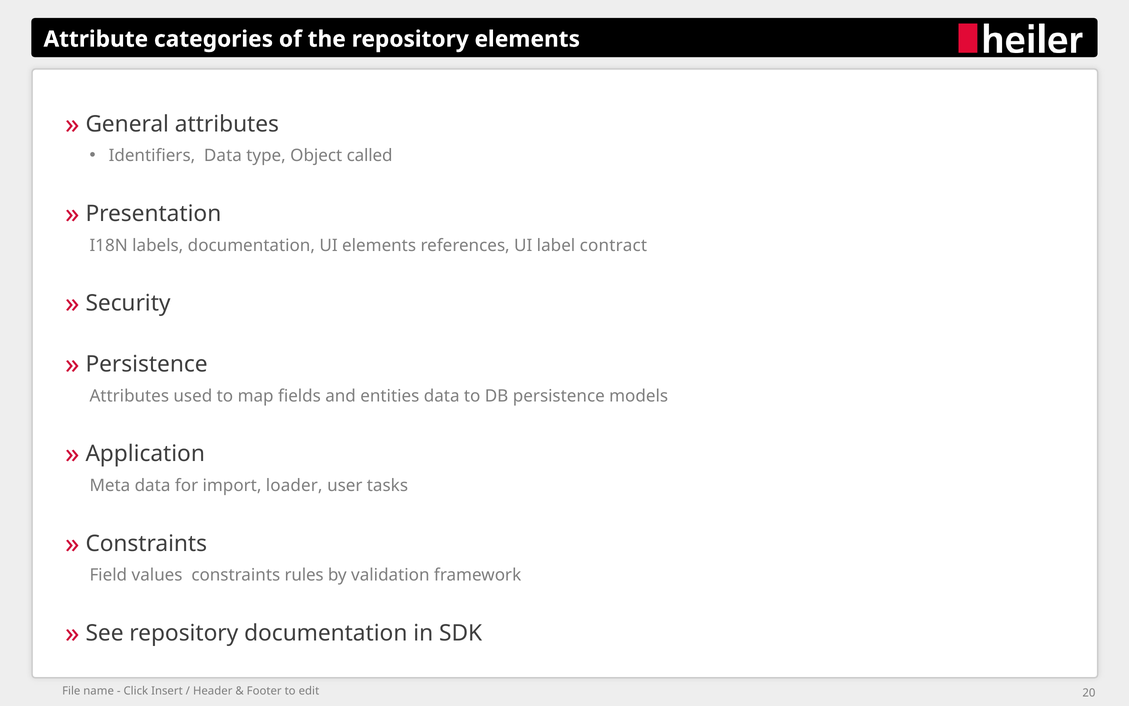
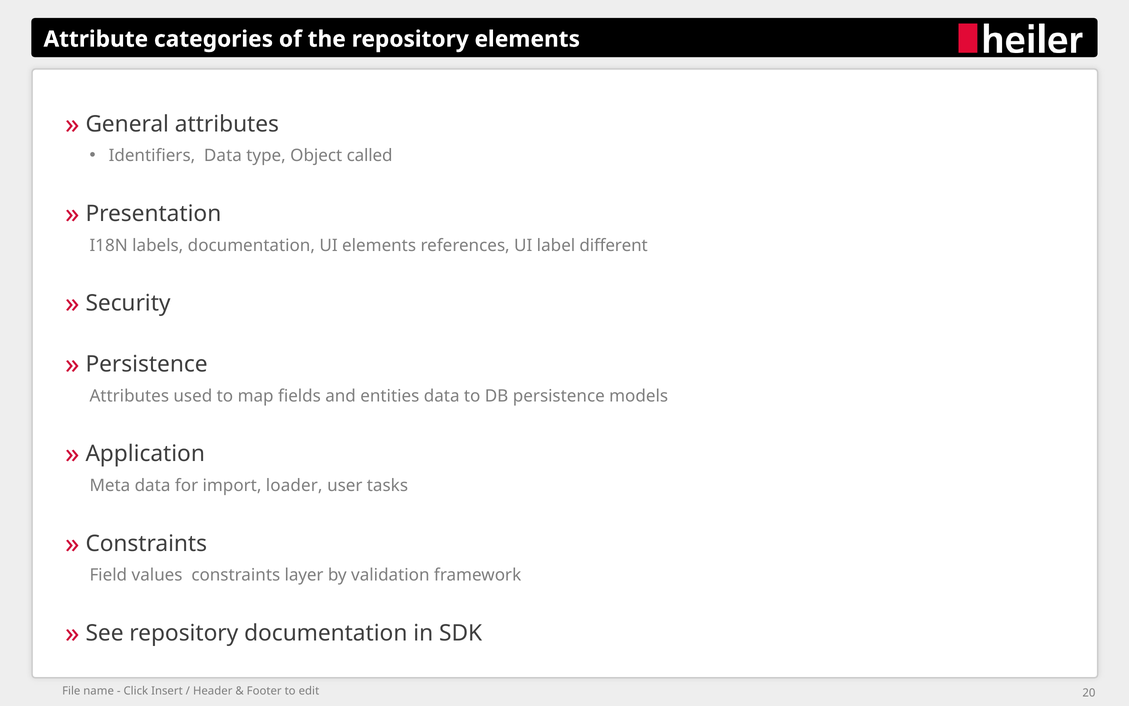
contract: contract -> different
rules: rules -> layer
